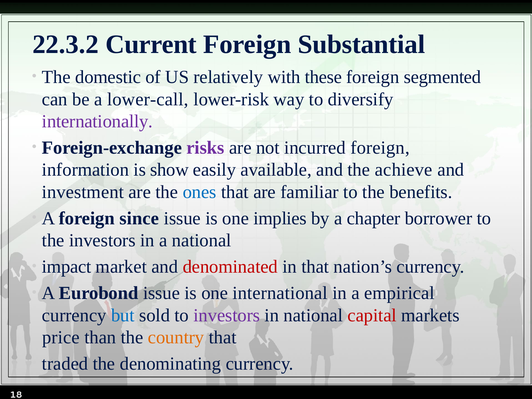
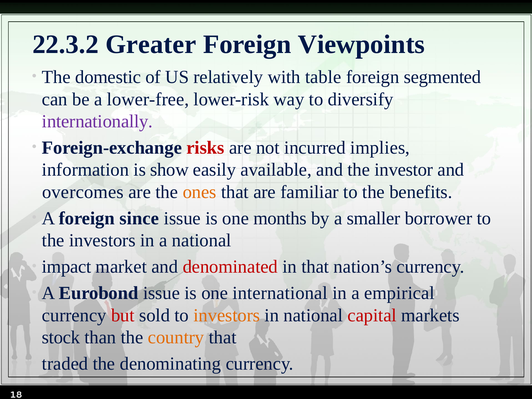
Current: Current -> Greater
Substantial: Substantial -> Viewpoints
these: these -> table
lower-call: lower-call -> lower-free
risks colour: purple -> red
incurred foreign: foreign -> implies
achieve: achieve -> investor
investment: investment -> overcomes
ones colour: blue -> orange
implies: implies -> months
chapter: chapter -> smaller
but colour: blue -> red
investors at (227, 315) colour: purple -> orange
price: price -> stock
